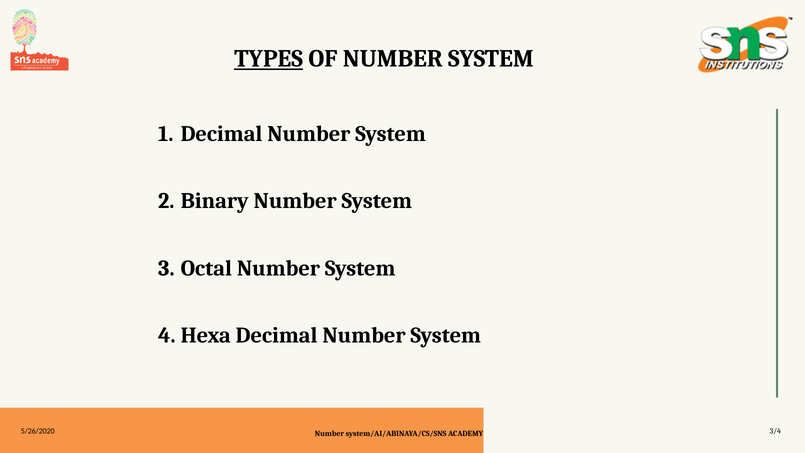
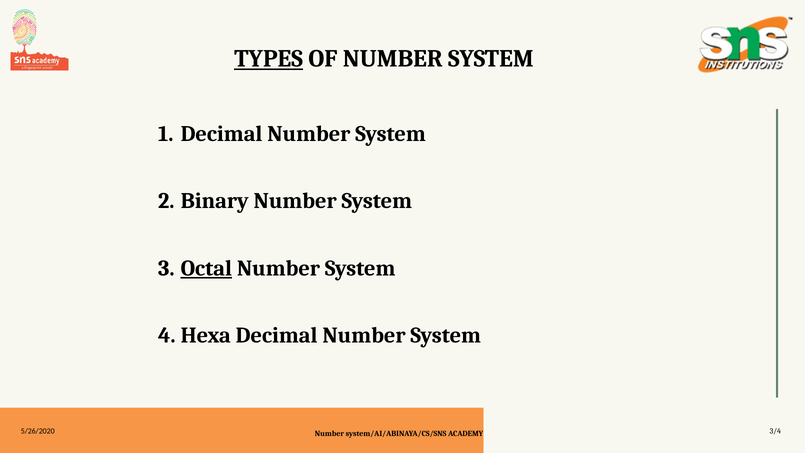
Octal underline: none -> present
